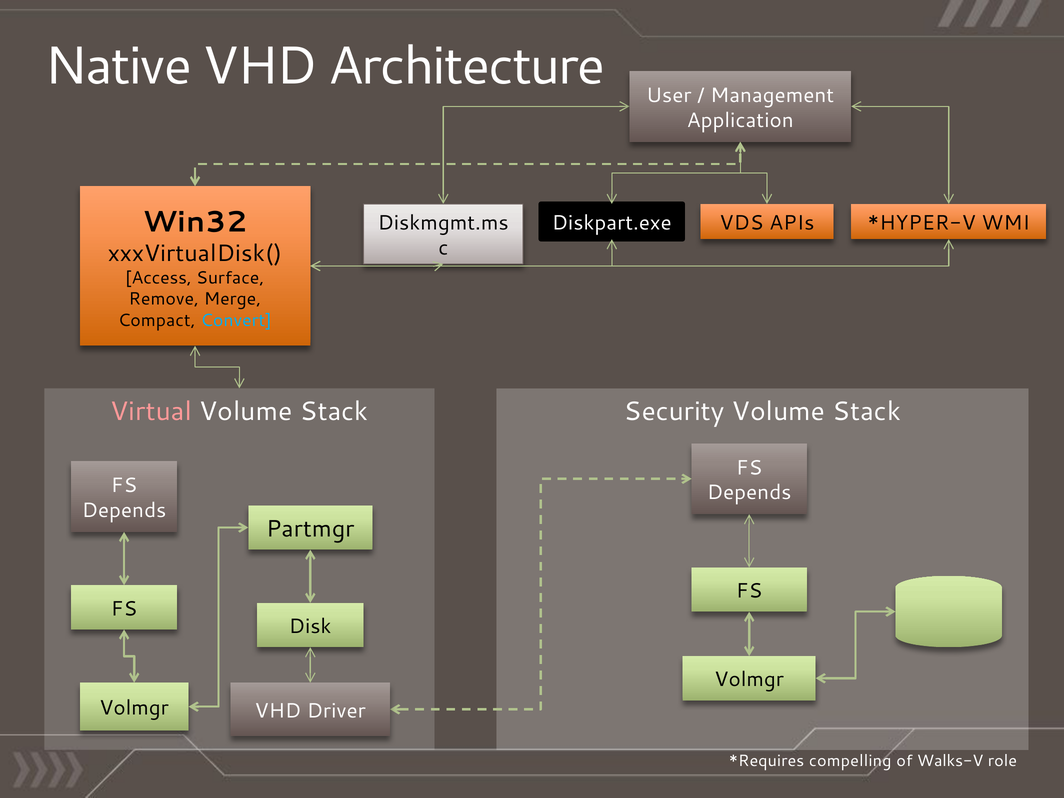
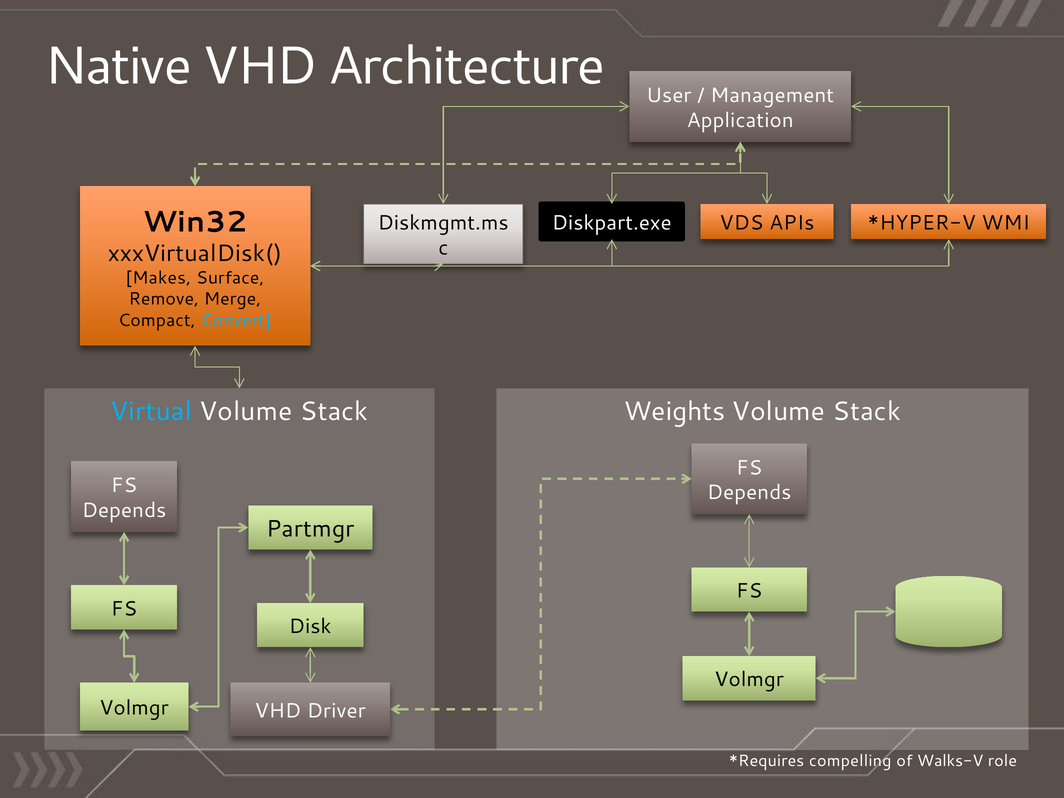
Access: Access -> Makes
Virtual colour: pink -> light blue
Security: Security -> Weights
